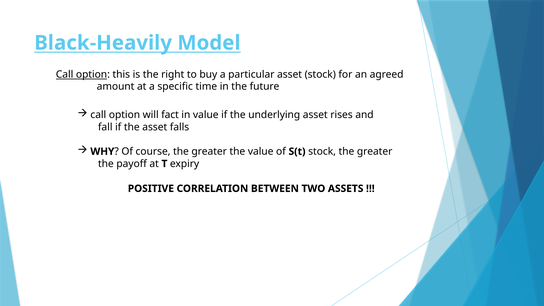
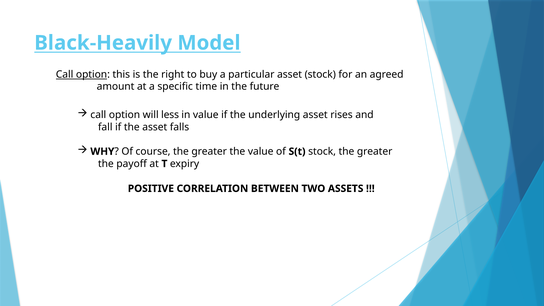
fact: fact -> less
